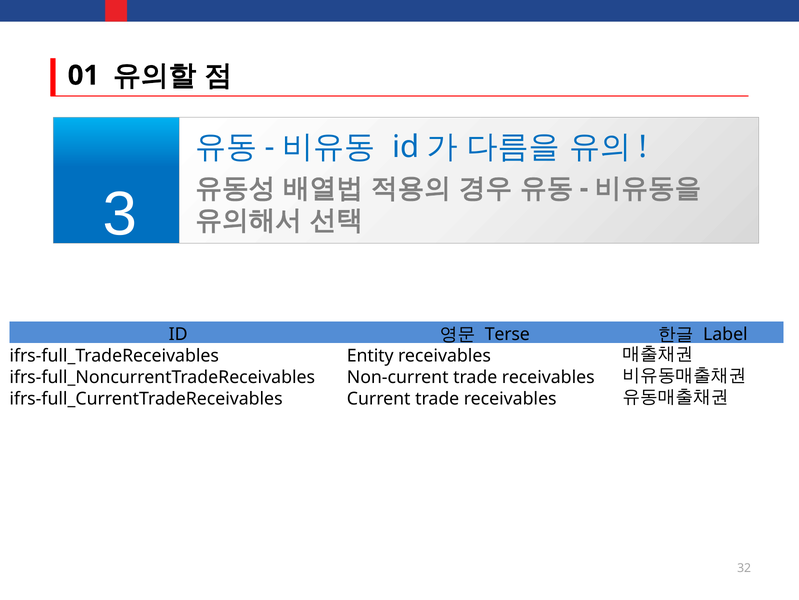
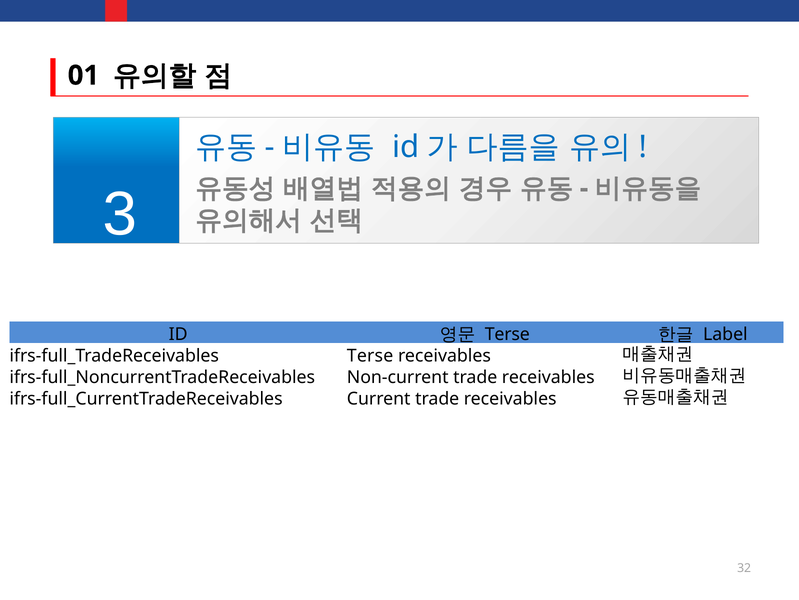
Entity at (370, 356): Entity -> Terse
